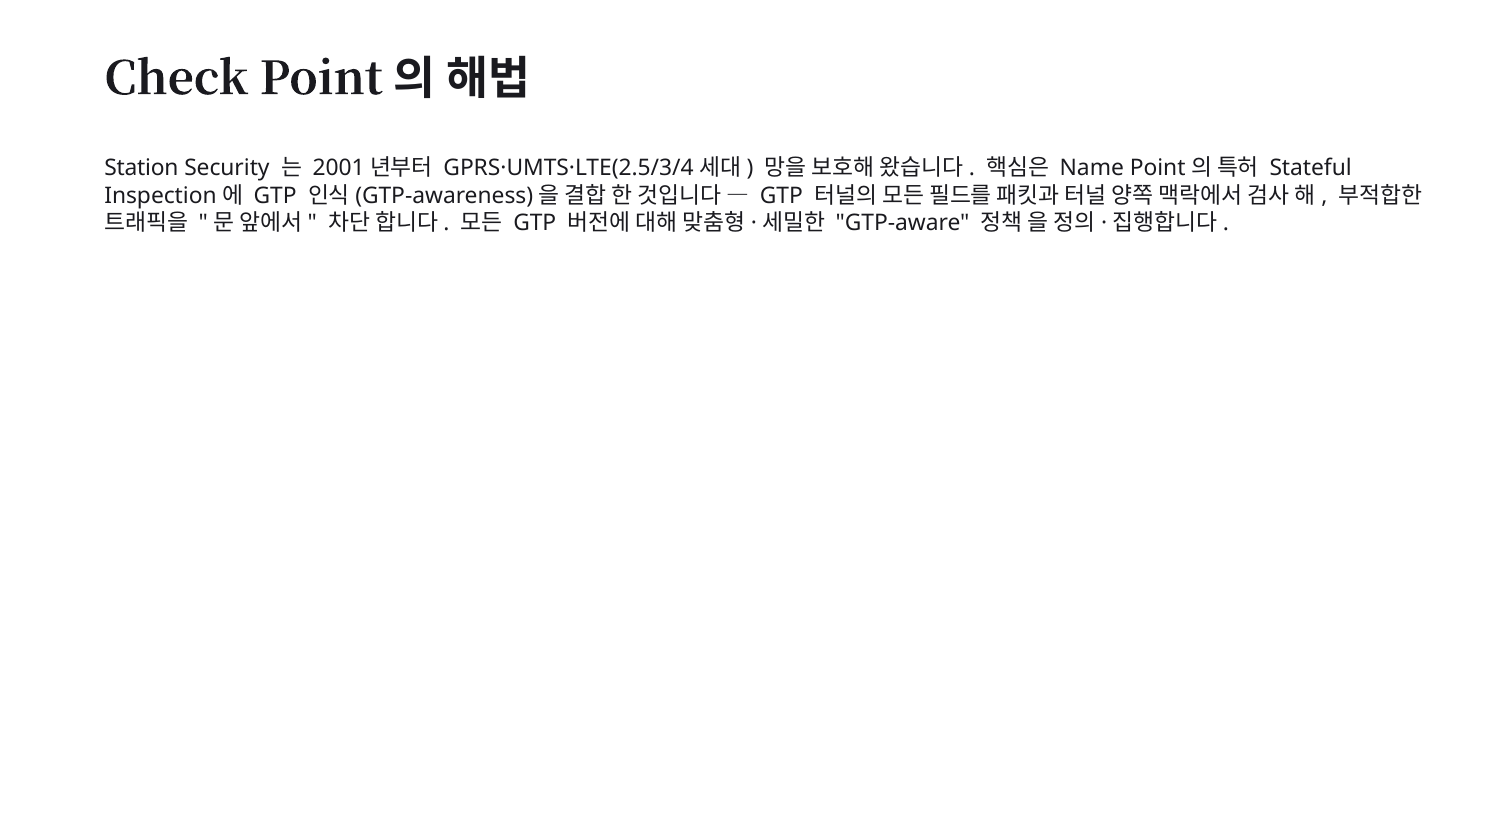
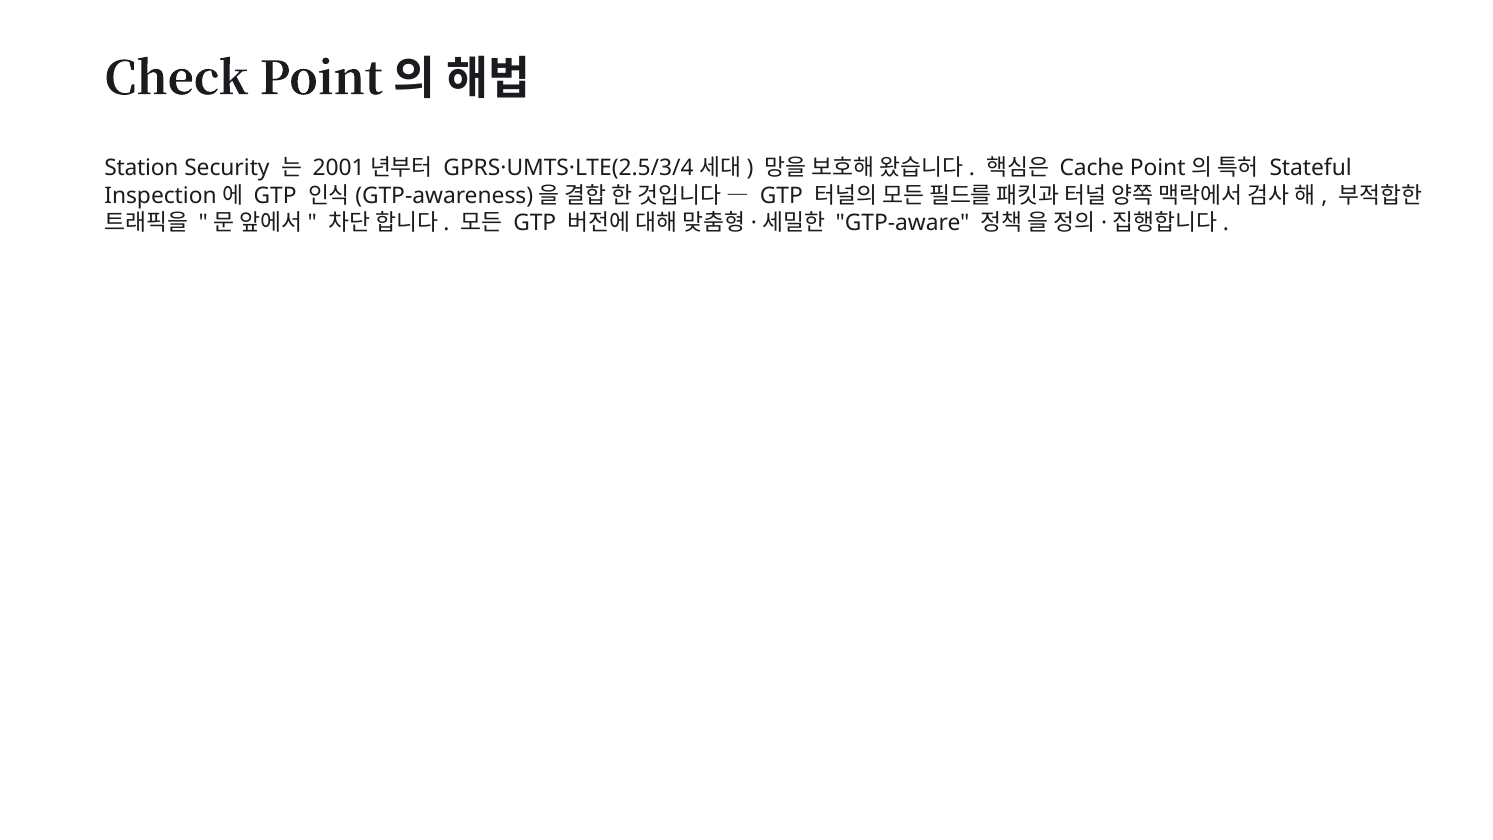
Name: Name -> Cache
